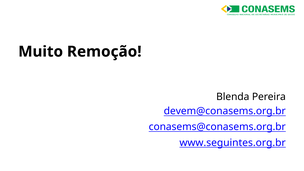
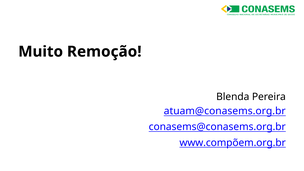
devem@conasems.org.br: devem@conasems.org.br -> atuam@conasems.org.br
www.seguintes.org.br: www.seguintes.org.br -> www.compõem.org.br
